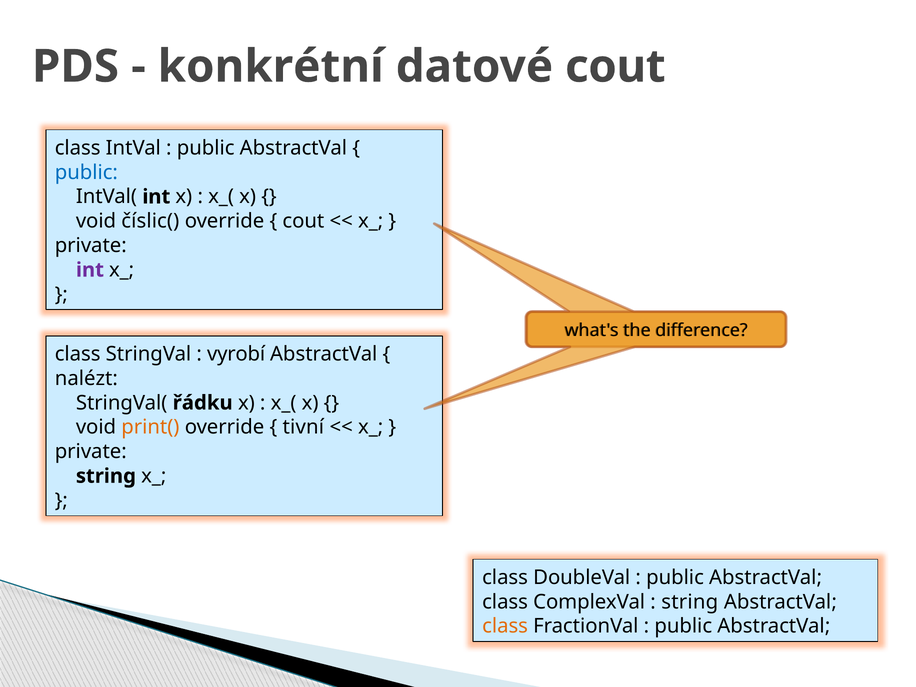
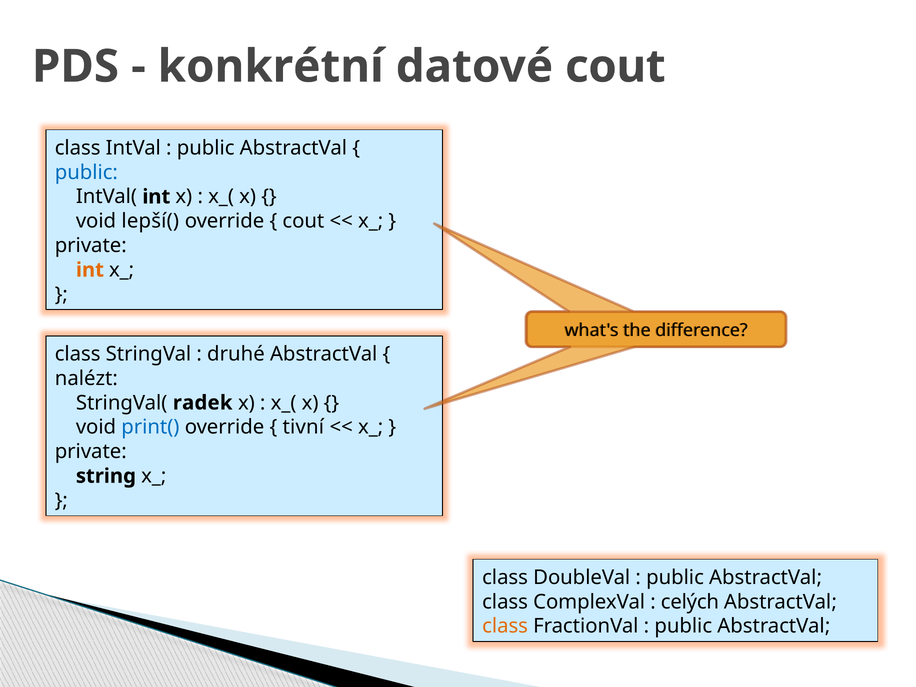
číslic(: číslic( -> lepší(
int at (90, 270) colour: purple -> orange
vyrobí: vyrobí -> druhé
řádku: řádku -> radek
print( colour: orange -> blue
string at (690, 602): string -> celých
